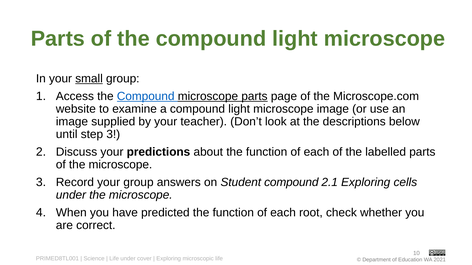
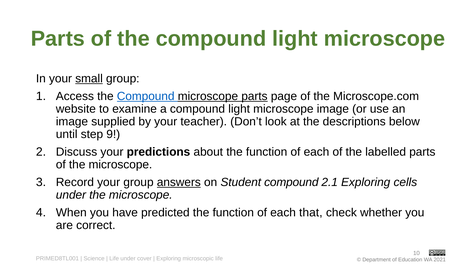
step 3: 3 -> 9
answers underline: none -> present
root: root -> that
